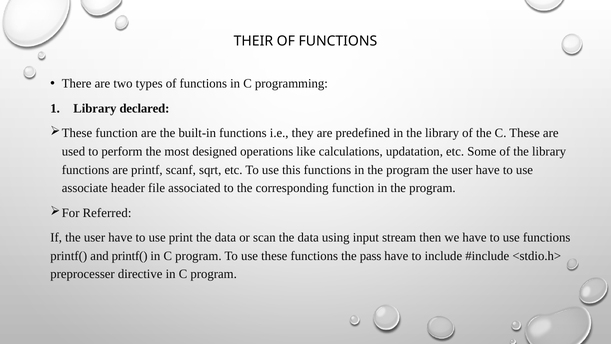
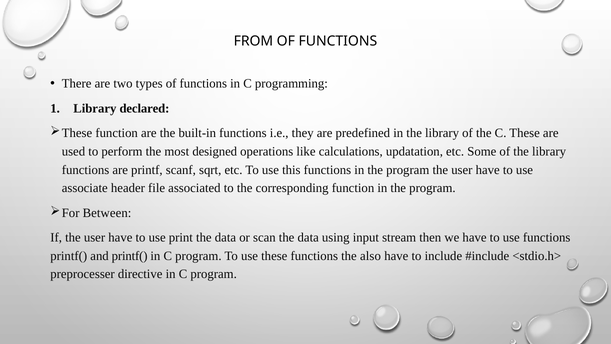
THEIR: THEIR -> FROM
Referred: Referred -> Between
pass: pass -> also
